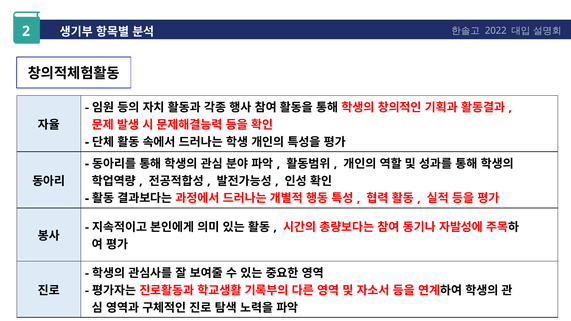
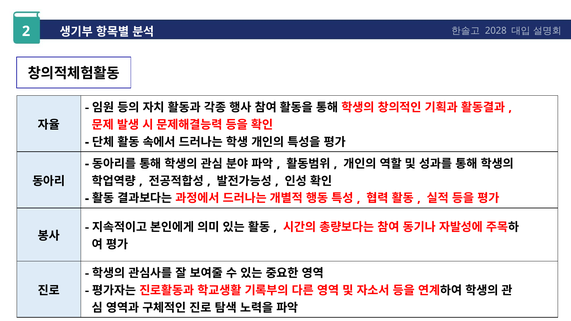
2022: 2022 -> 2028
